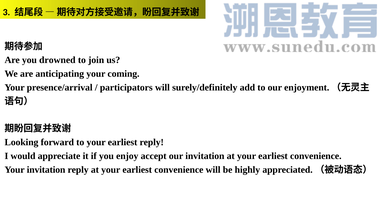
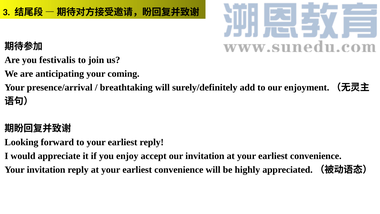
drowned: drowned -> festivalis
participators: participators -> breathtaking
